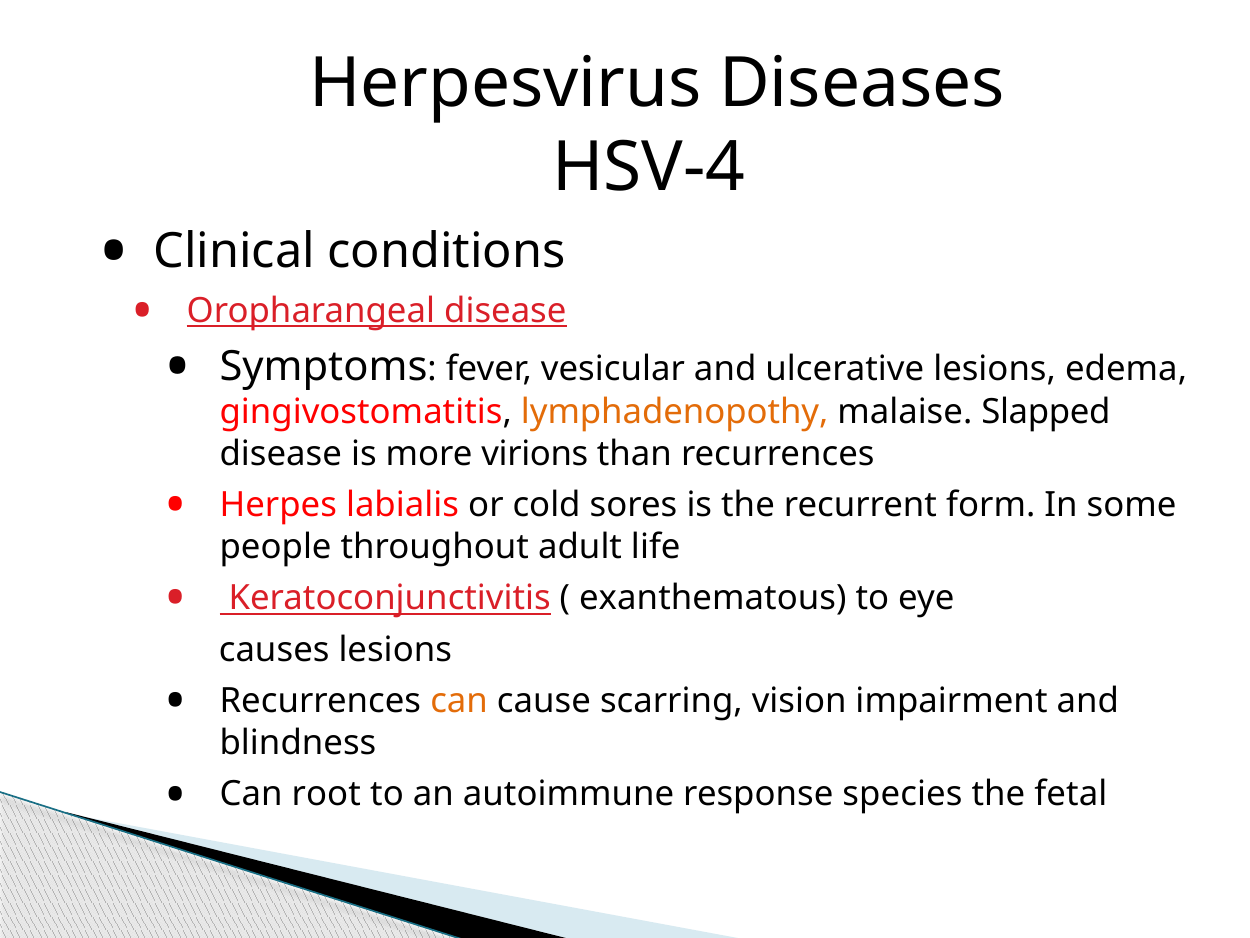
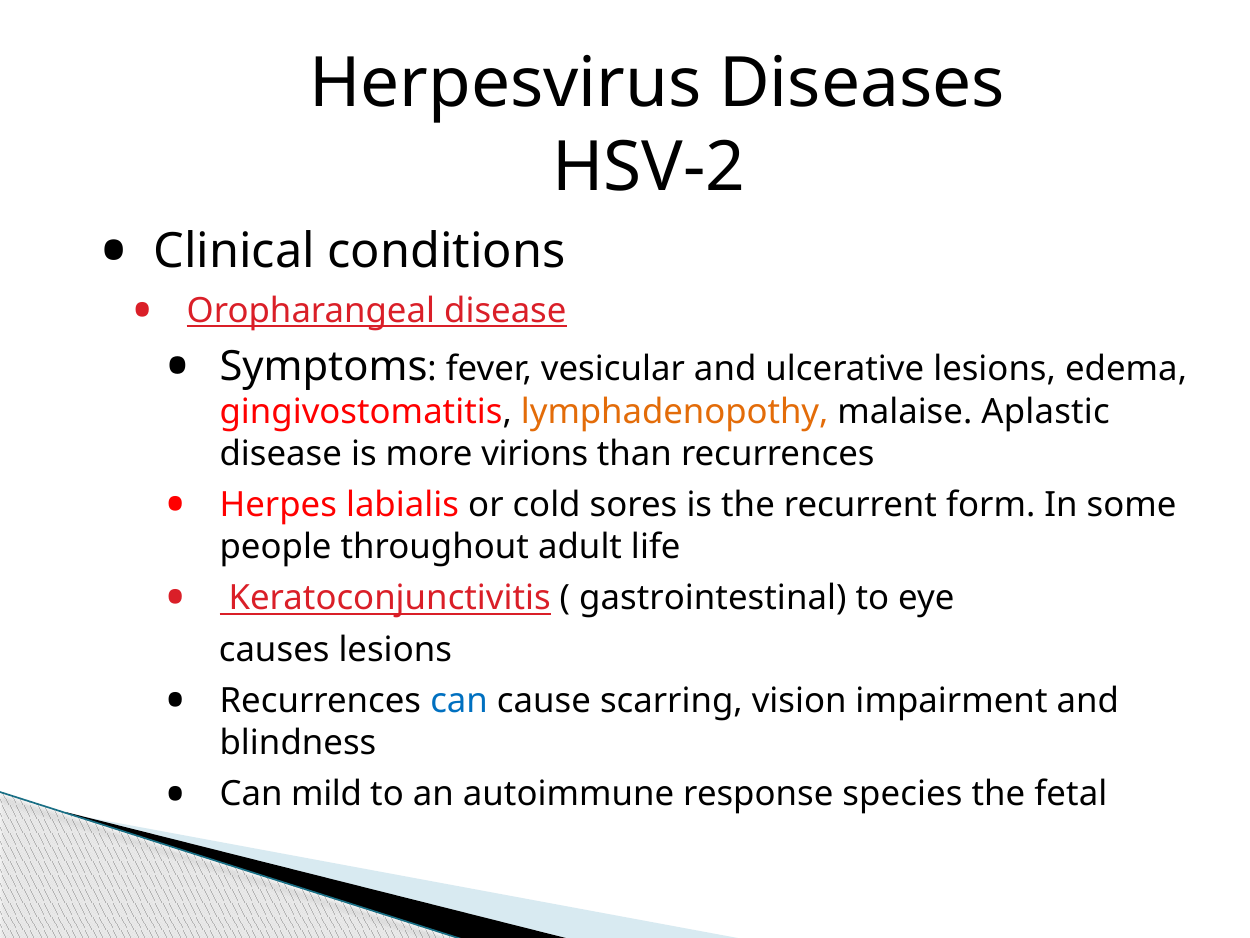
HSV-4: HSV-4 -> HSV-2
Slapped: Slapped -> Aplastic
exanthematous: exanthematous -> gastrointestinal
can at (459, 701) colour: orange -> blue
root: root -> mild
